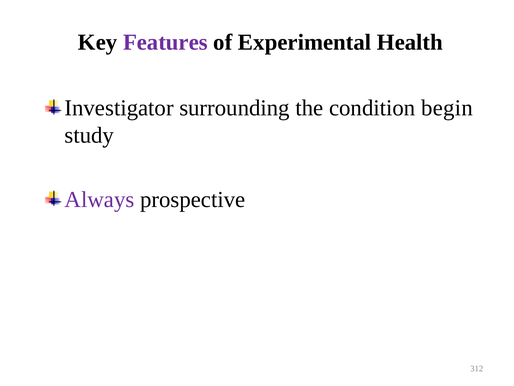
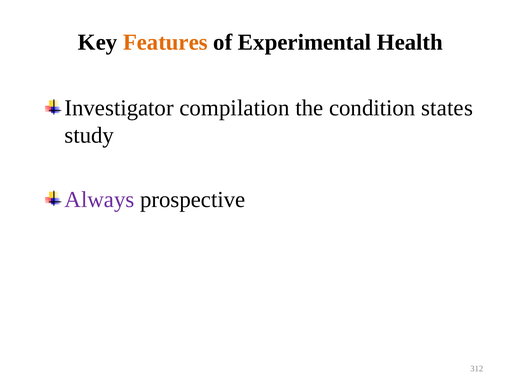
Features colour: purple -> orange
surrounding: surrounding -> compilation
begin: begin -> states
